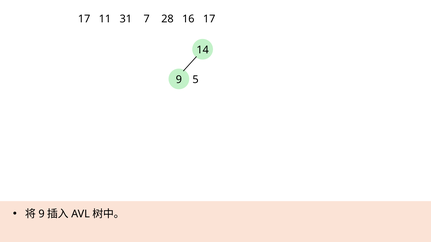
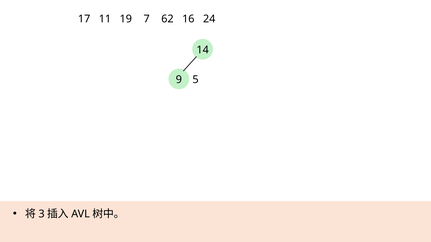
31: 31 -> 19
28: 28 -> 62
16 17: 17 -> 24
9 at (42, 214): 9 -> 3
